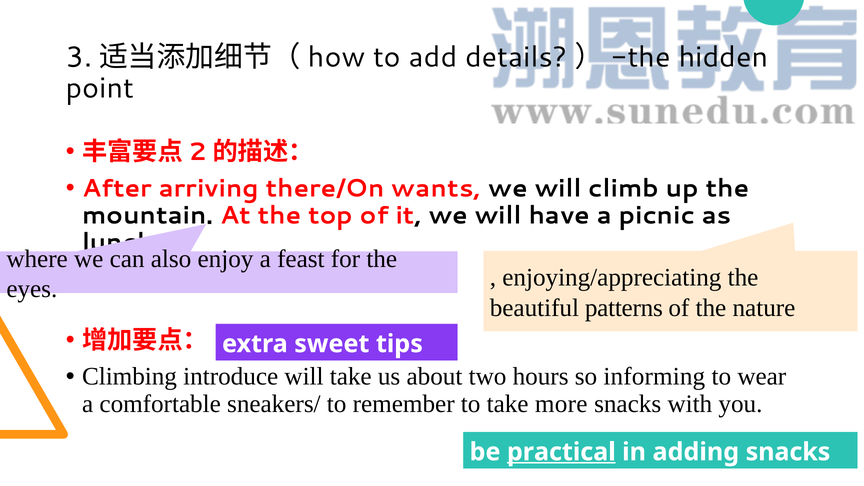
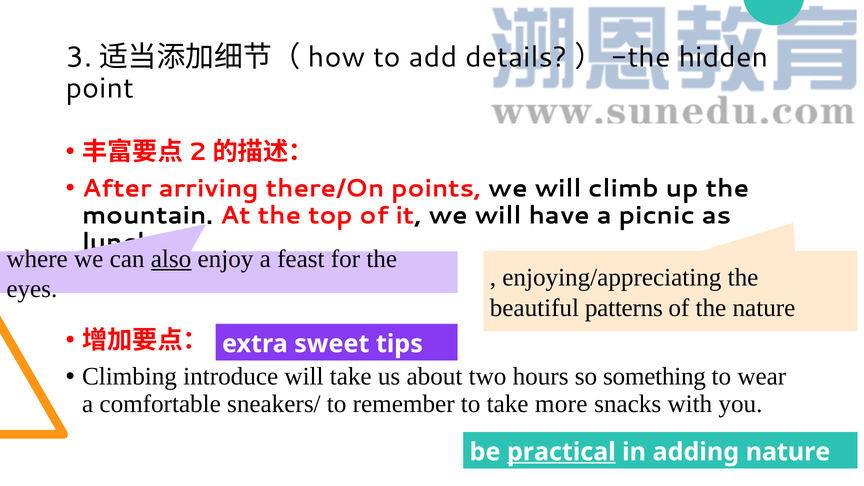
wants: wants -> points
also underline: none -> present
informing: informing -> something
adding snacks: snacks -> nature
